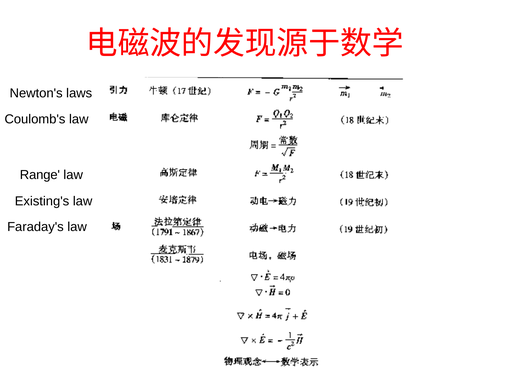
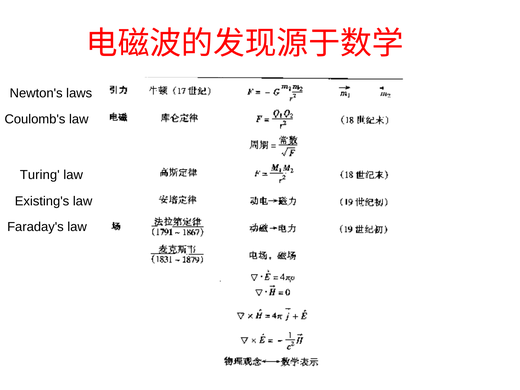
Range: Range -> Turing
